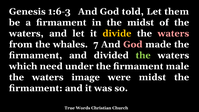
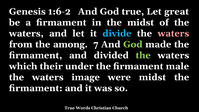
1:6-3: 1:6-3 -> 1:6-2
God told: told -> true
them: them -> great
divide colour: yellow -> light blue
whales: whales -> among
God at (133, 44) colour: pink -> light green
need: need -> their
